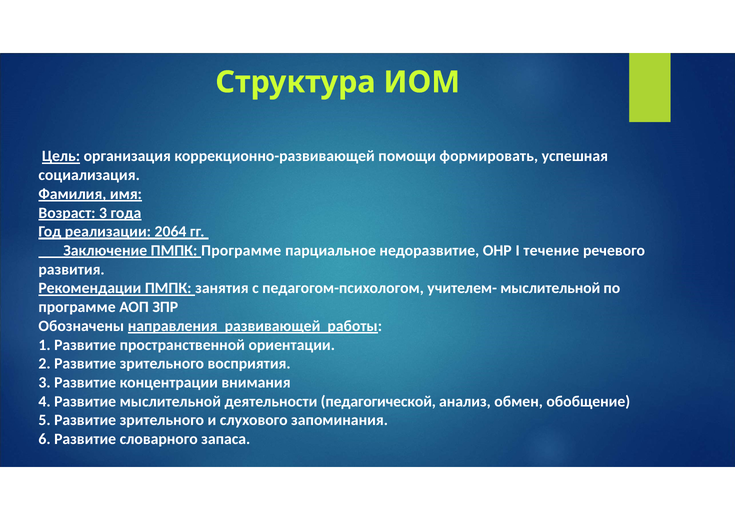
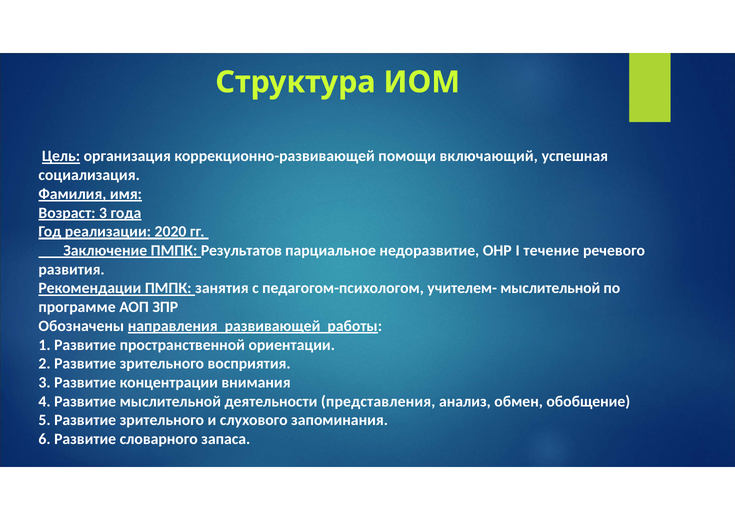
формировать: формировать -> включающий
2064: 2064 -> 2020
ПМПК Программе: Программе -> Результатов
педагогической: педагогической -> представления
